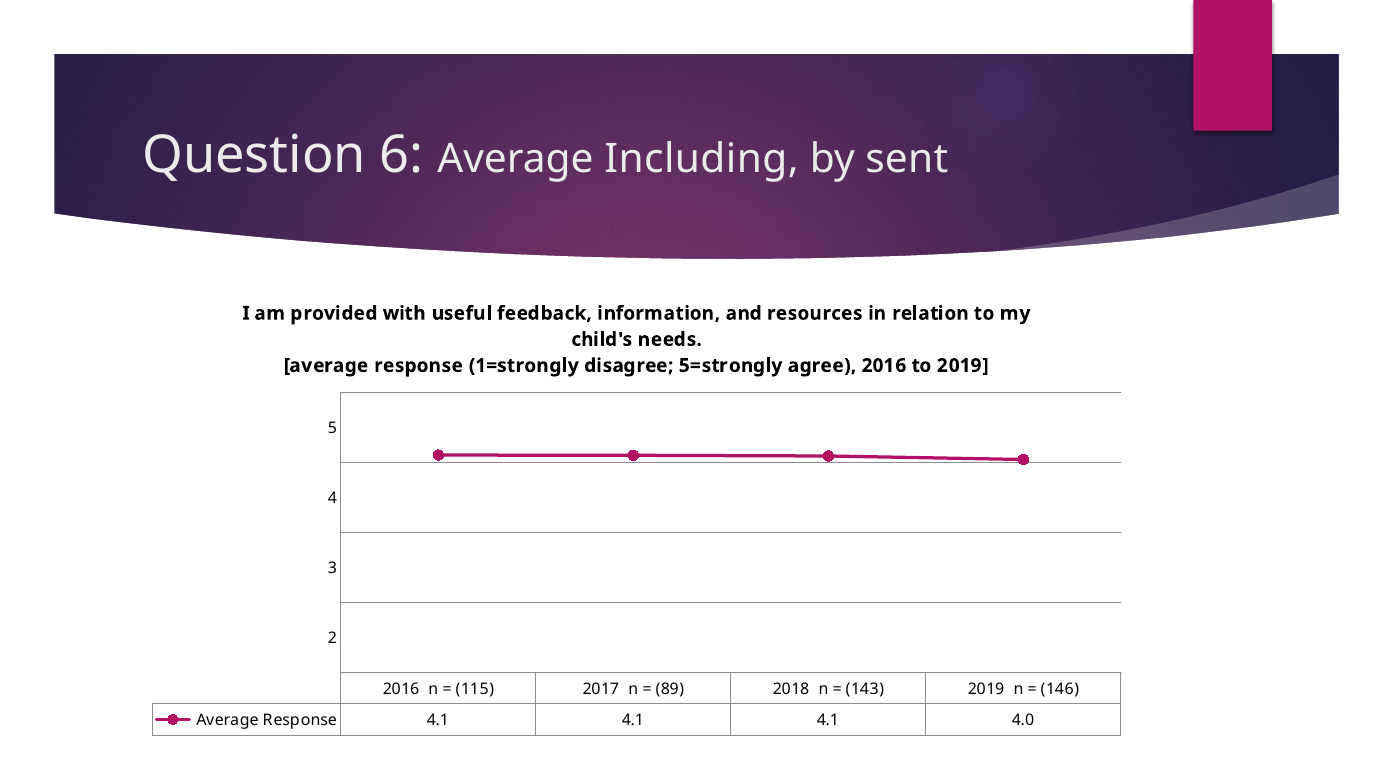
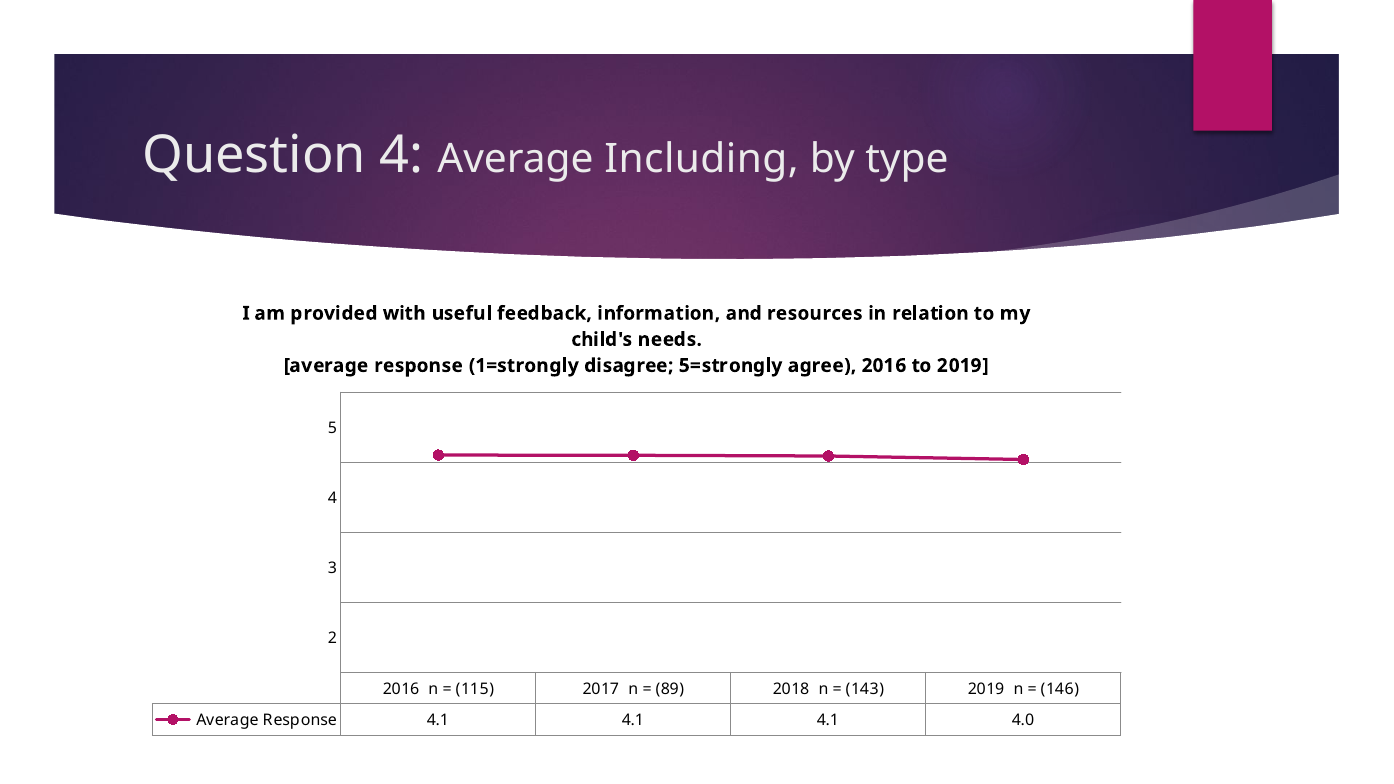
Question 6: 6 -> 4
sent: sent -> type
